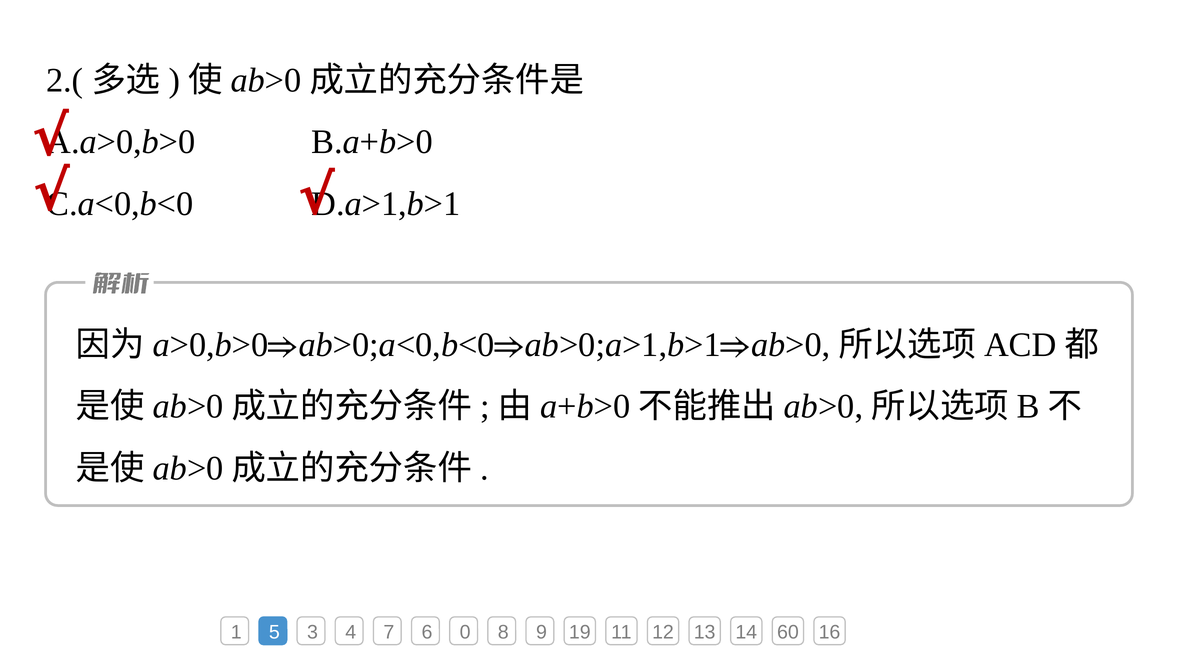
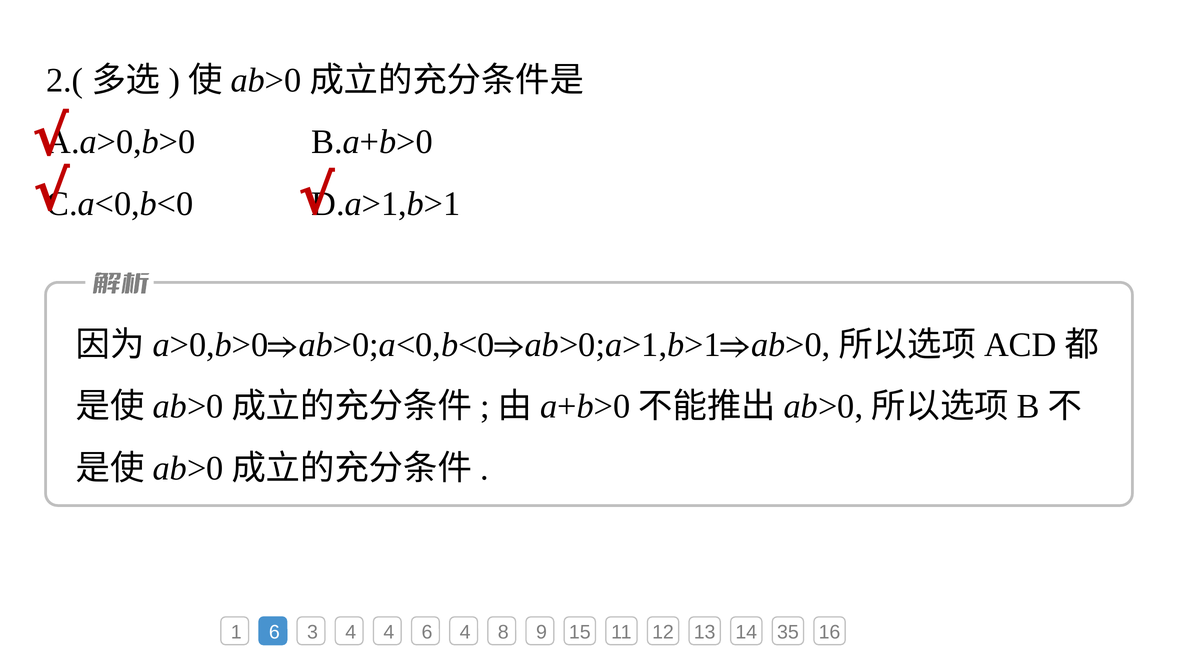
1 5: 5 -> 6
4 7: 7 -> 4
6 0: 0 -> 4
19: 19 -> 15
60: 60 -> 35
